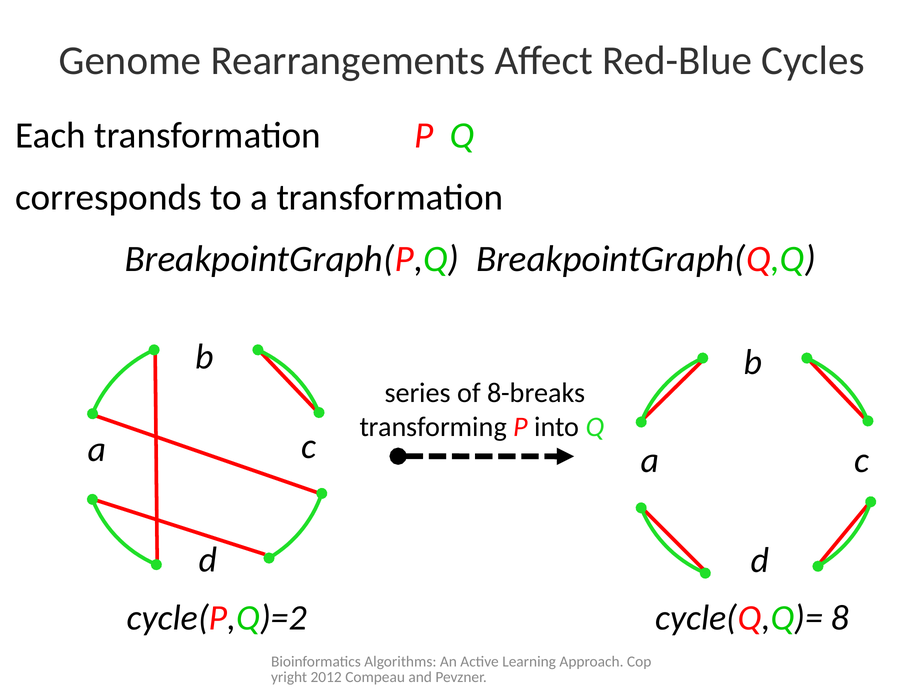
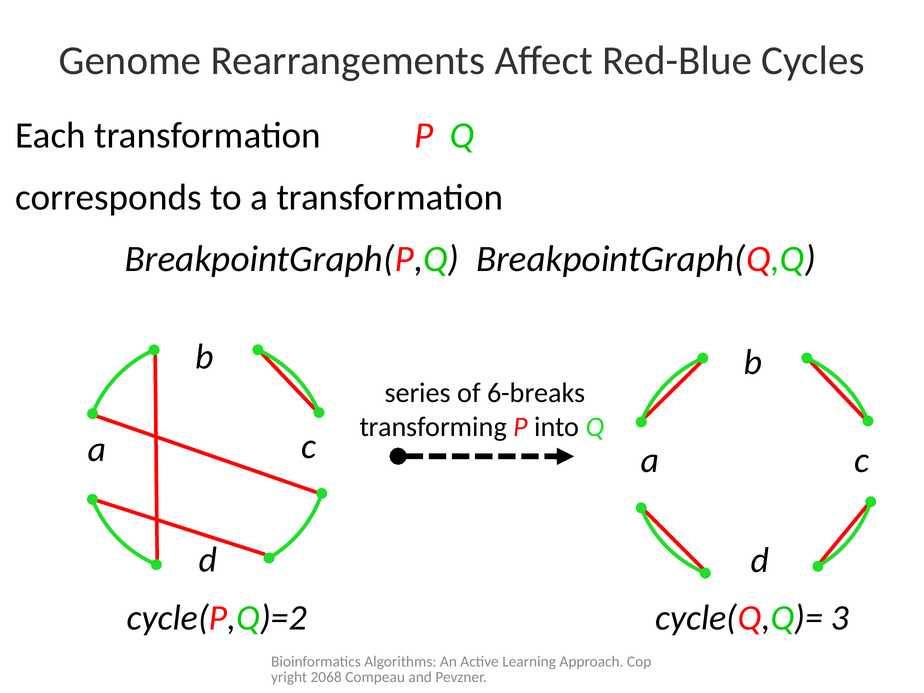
8-breaks: 8-breaks -> 6-breaks
8: 8 -> 3
2012: 2012 -> 2068
